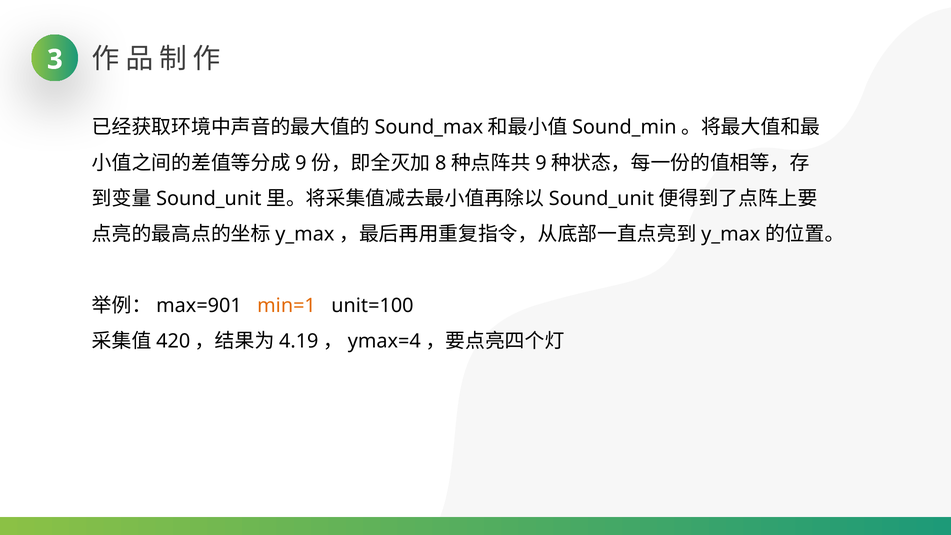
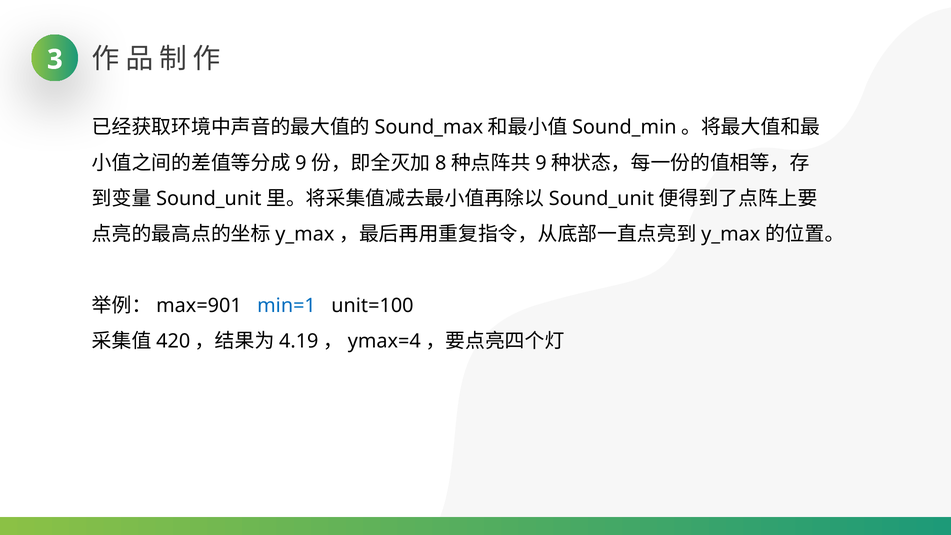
min=1 colour: orange -> blue
